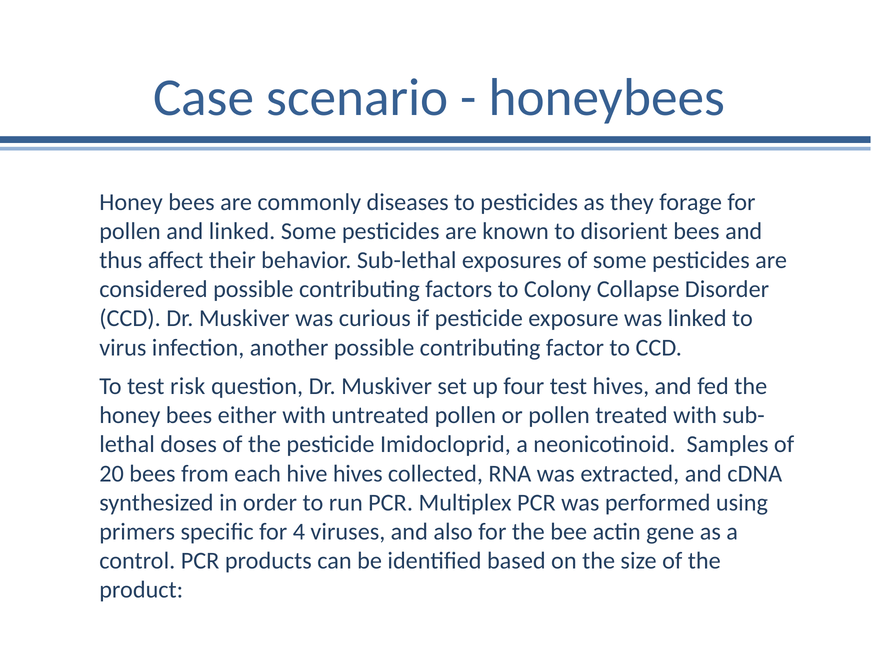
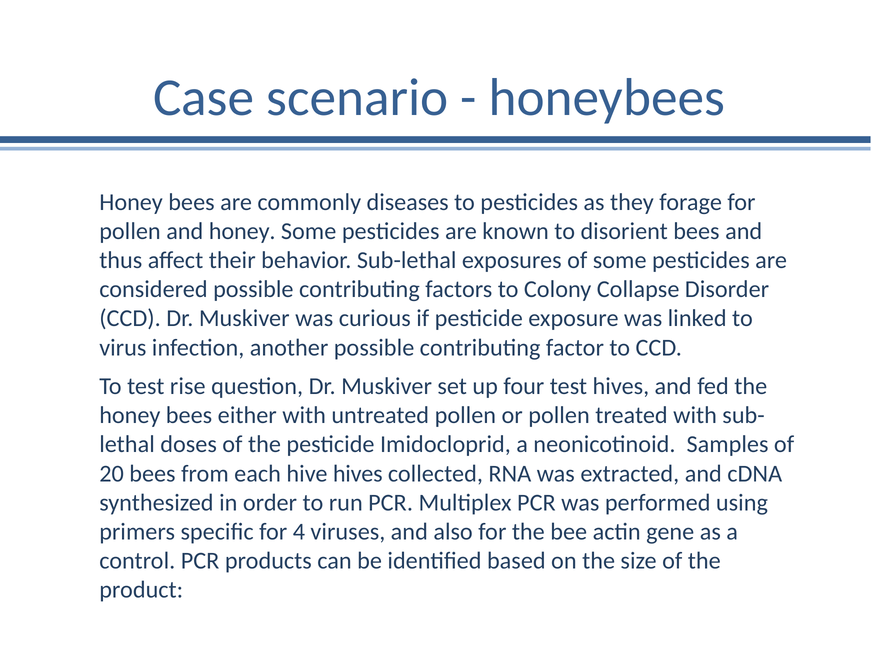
and linked: linked -> honey
risk: risk -> rise
